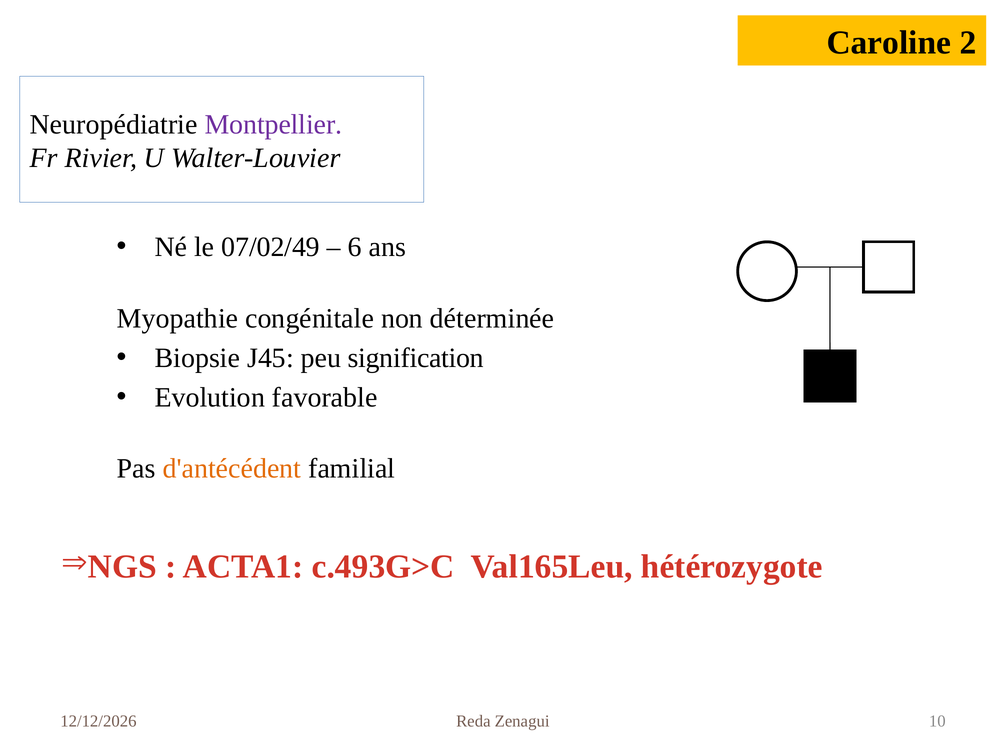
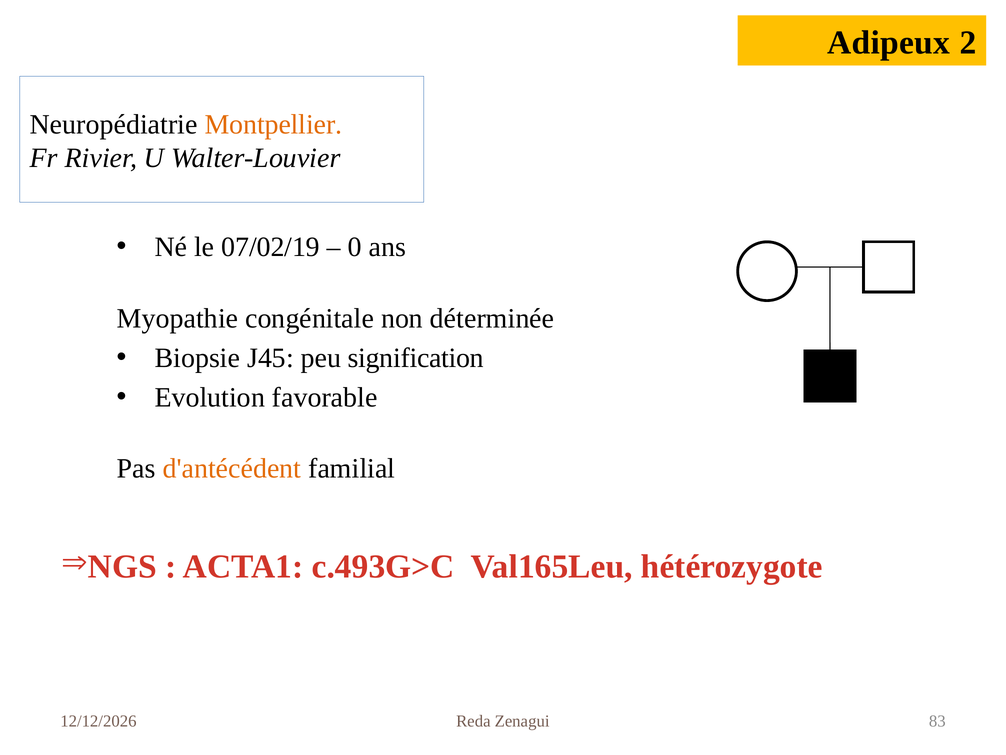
Caroline: Caroline -> Adipeux
Montpellier colour: purple -> orange
07/02/49: 07/02/49 -> 07/02/19
6: 6 -> 0
10: 10 -> 83
